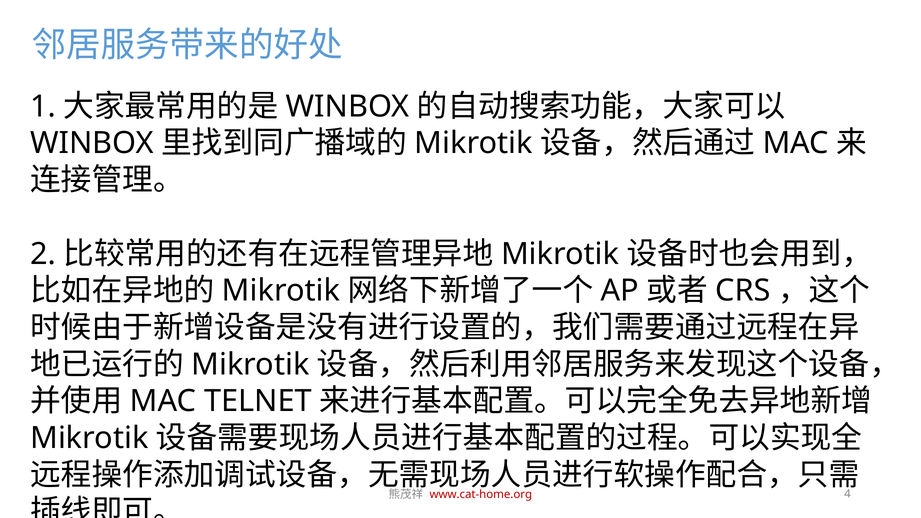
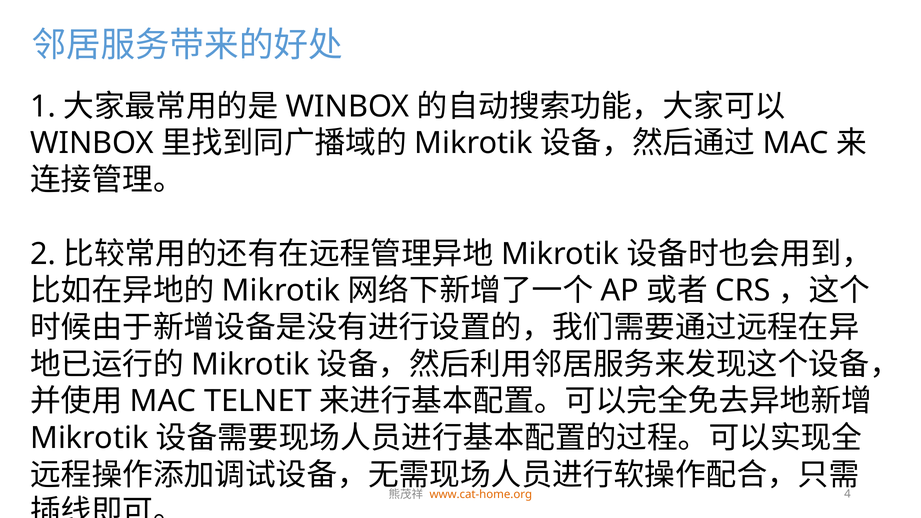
www.cat-home.org colour: red -> orange
